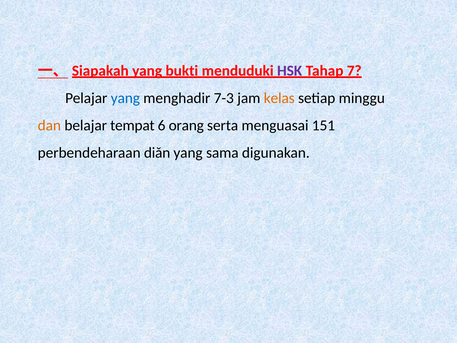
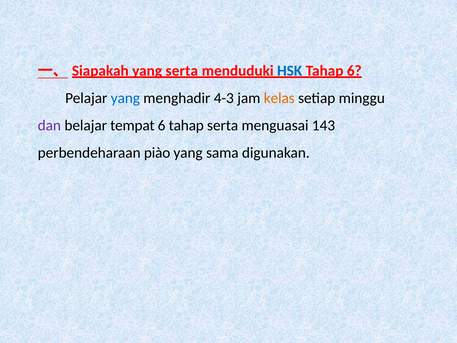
yang bukti: bukti -> serta
HSK colour: purple -> blue
Tahap 7: 7 -> 6
7-3: 7-3 -> 4-3
dan colour: orange -> purple
6 orang: orang -> tahap
151: 151 -> 143
diǎn: diǎn -> piào
